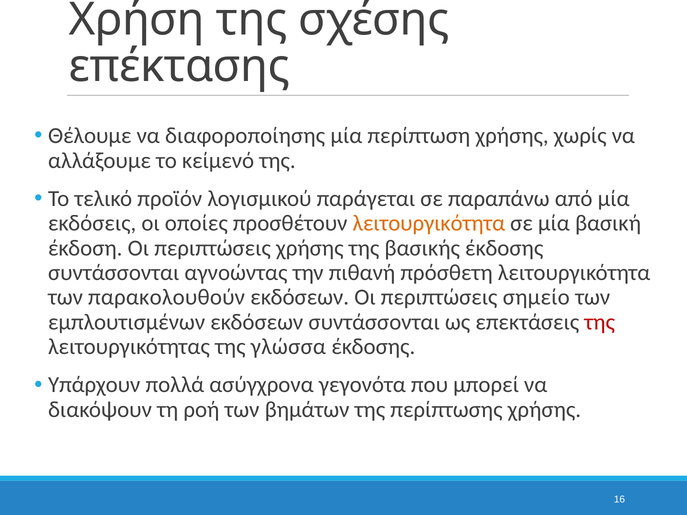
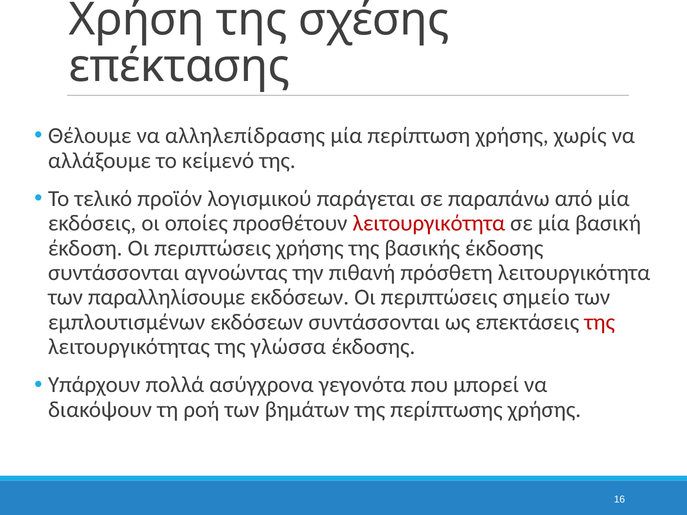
διαφοροποίησης: διαφοροποίησης -> αλληλεπίδρασης
λειτουργικότητα at (429, 223) colour: orange -> red
παρακολουθούν: παρακολουθούν -> παραλληλίσουμε
